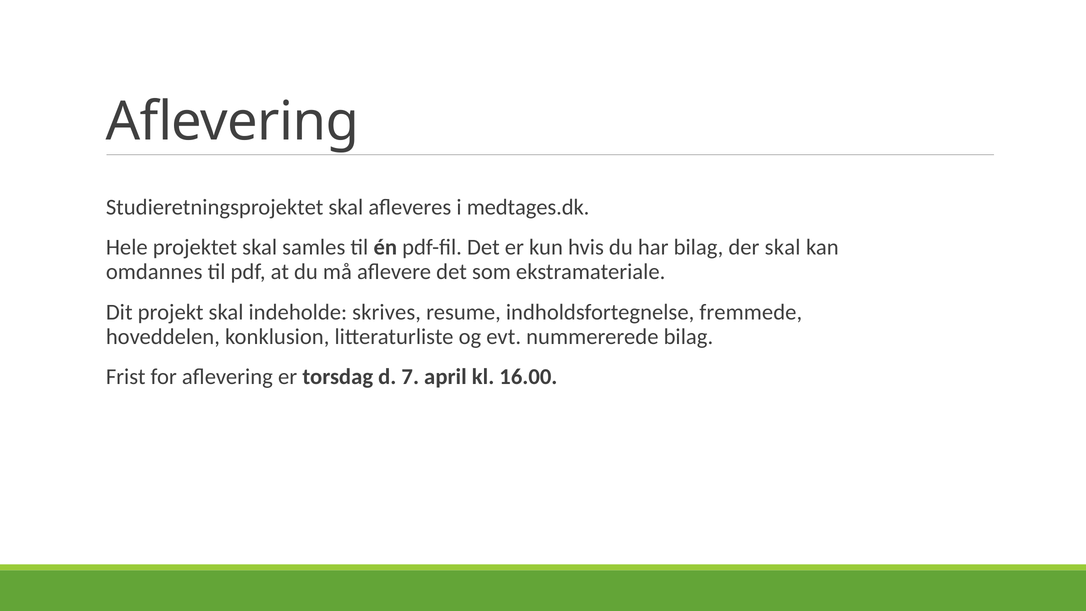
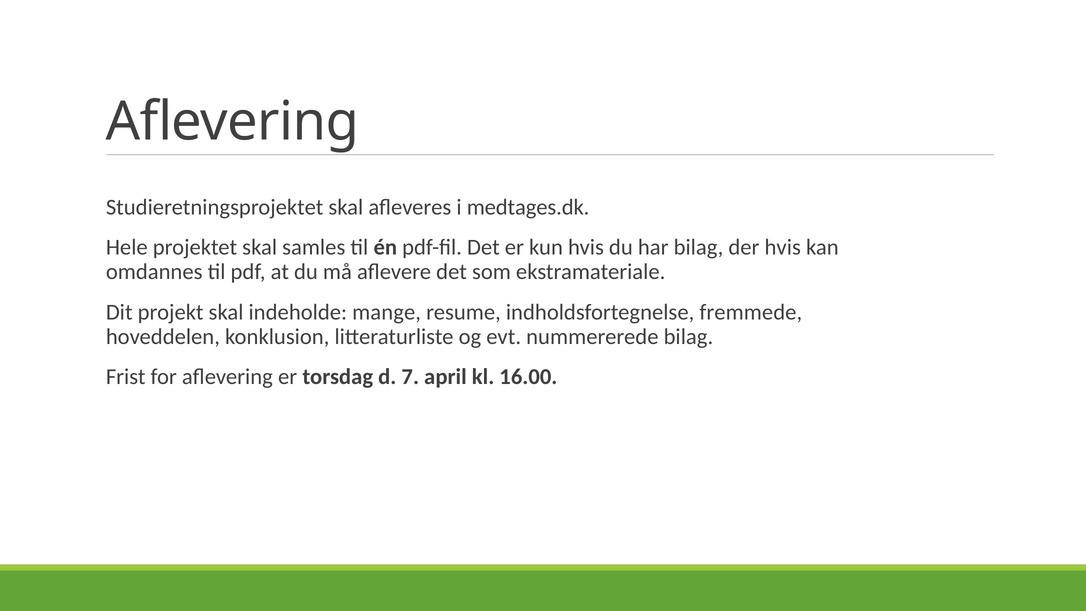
der skal: skal -> hvis
skrives: skrives -> mange
